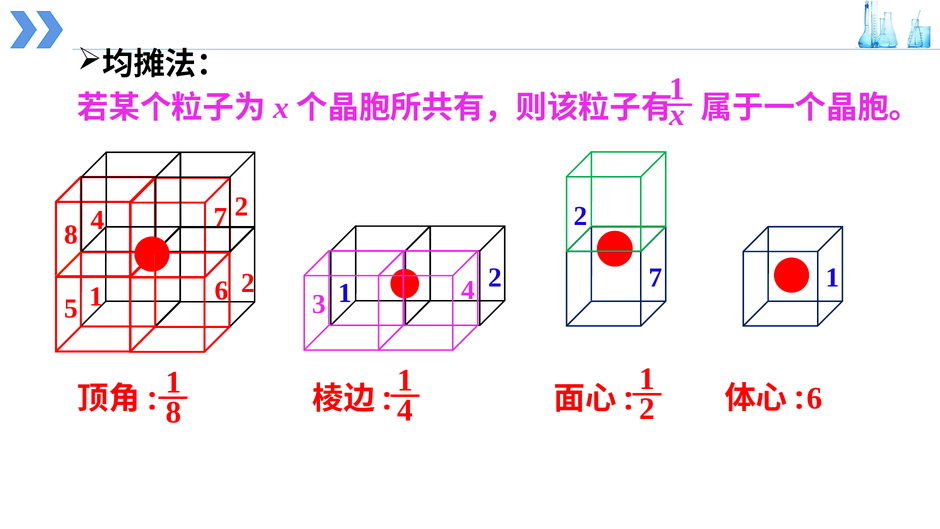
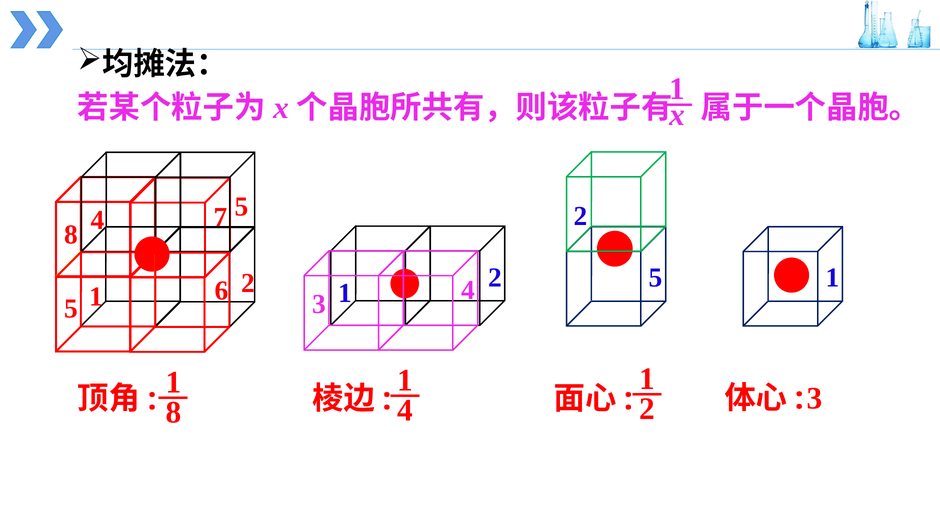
2 at (242, 207): 2 -> 5
7 at (656, 278): 7 -> 5
2 6: 6 -> 3
